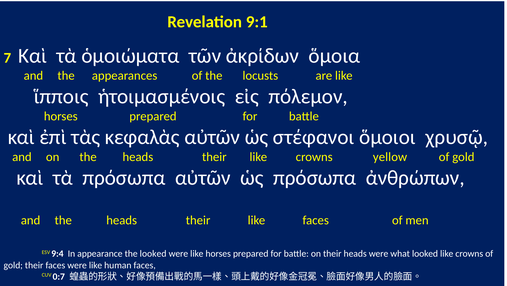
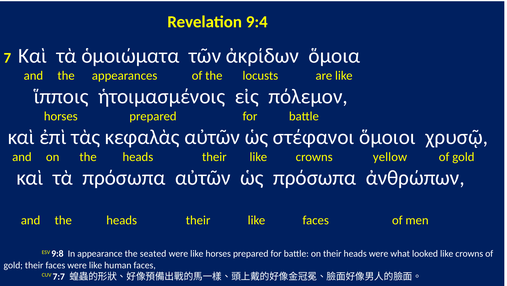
9:1: 9:1 -> 9:4
9:4: 9:4 -> 9:8
the looked: looked -> seated
0:7: 0:7 -> 7:7
